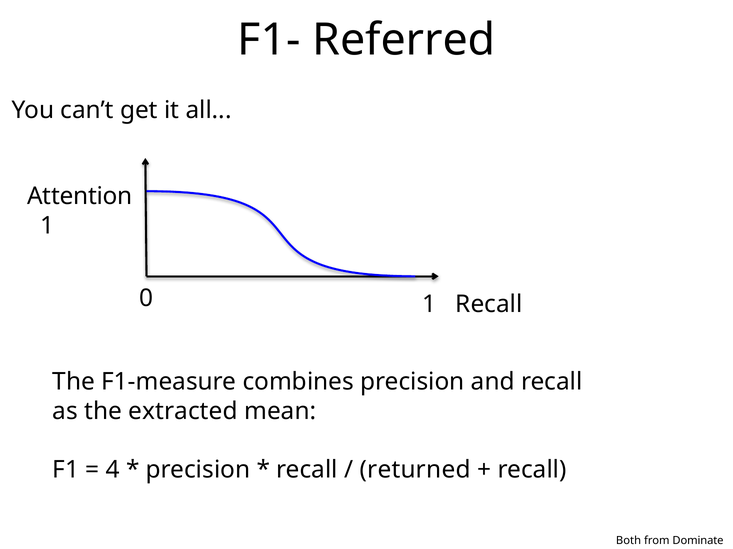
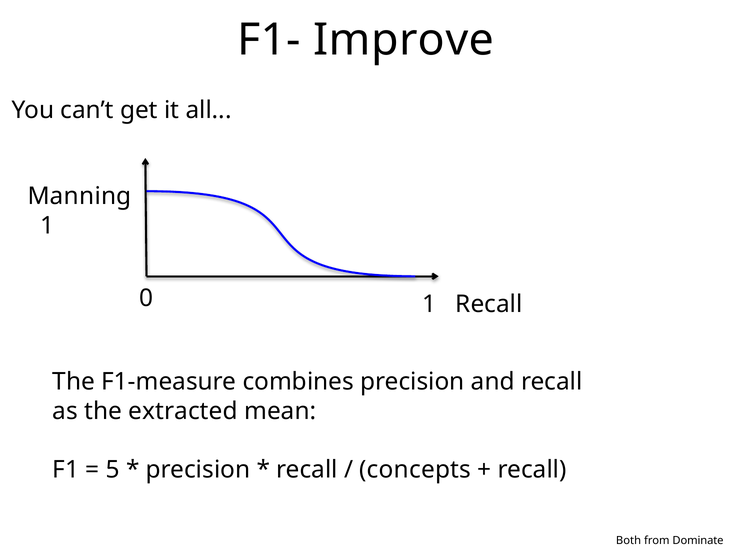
Referred: Referred -> Improve
Attention: Attention -> Manning
4: 4 -> 5
returned: returned -> concepts
